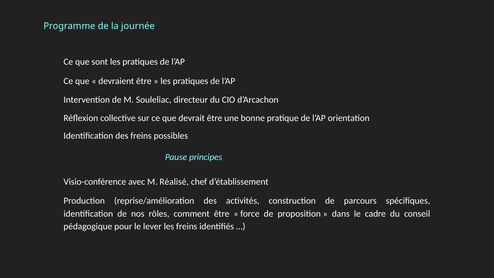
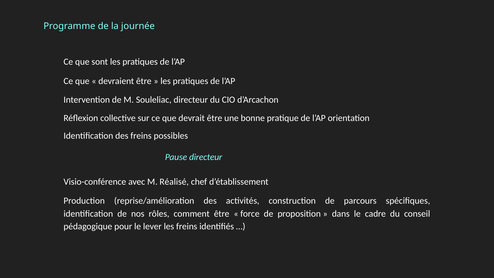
Pause principes: principes -> directeur
